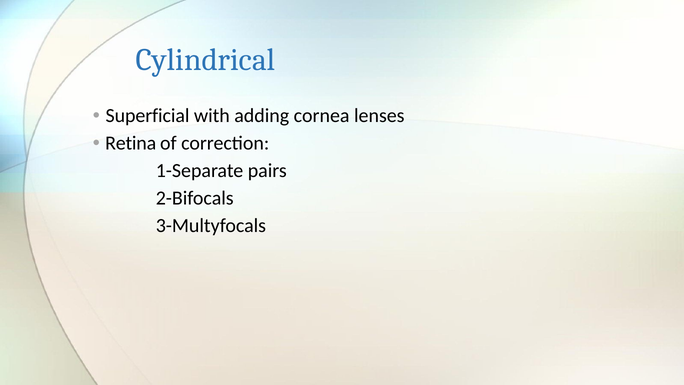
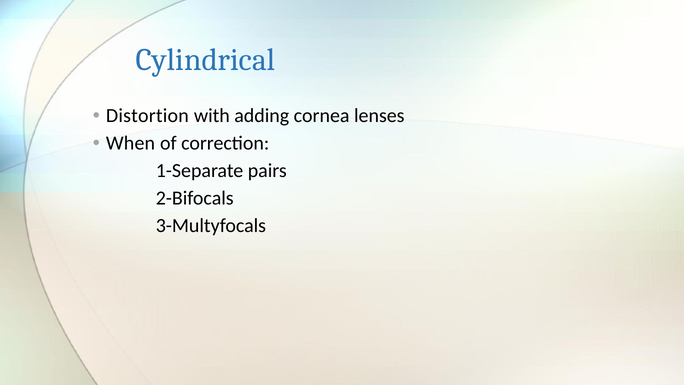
Superficial: Superficial -> Distortion
Retina: Retina -> When
